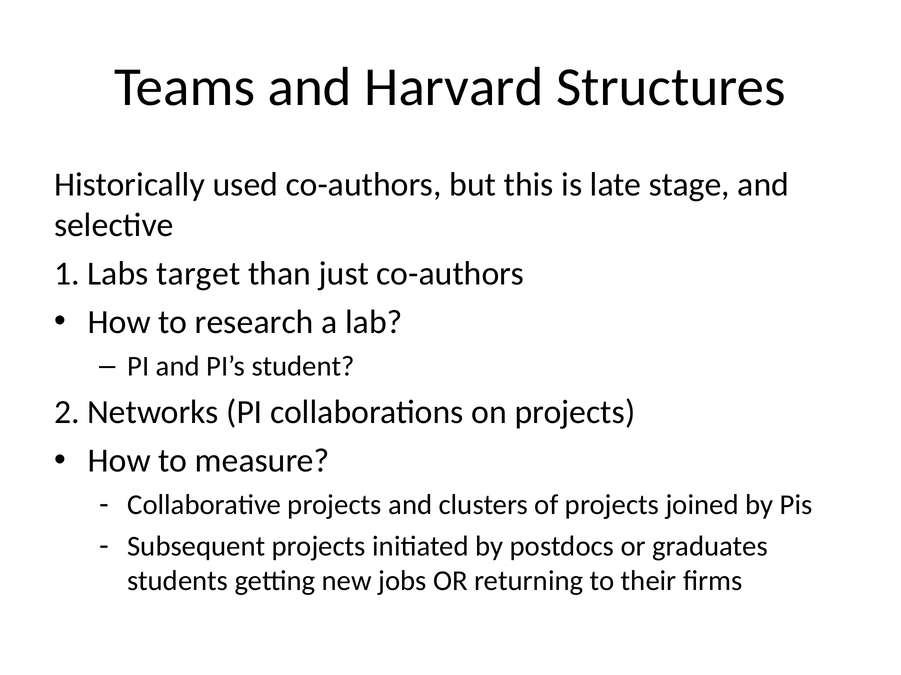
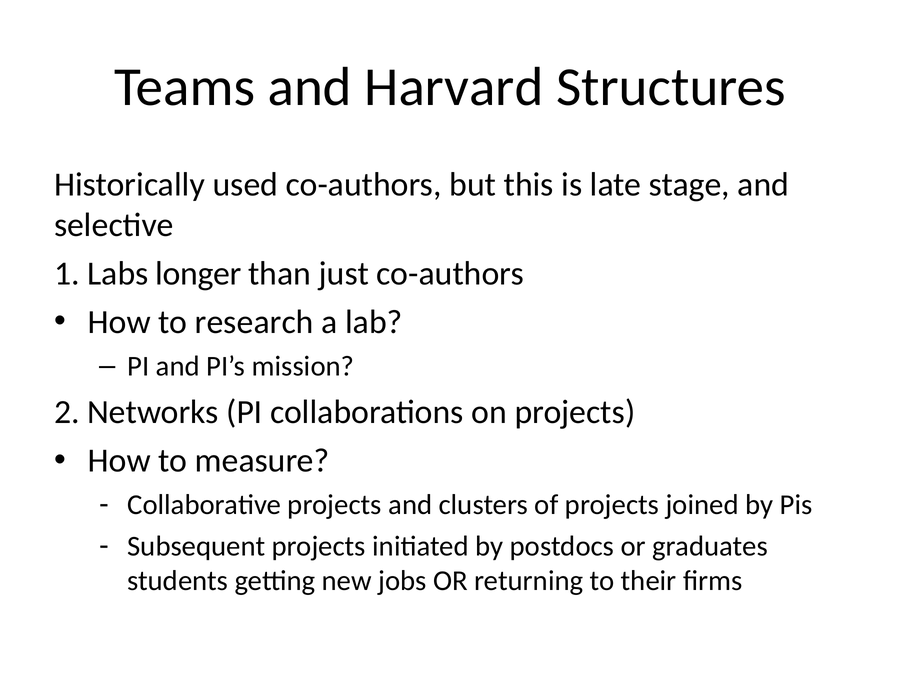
target: target -> longer
student: student -> mission
